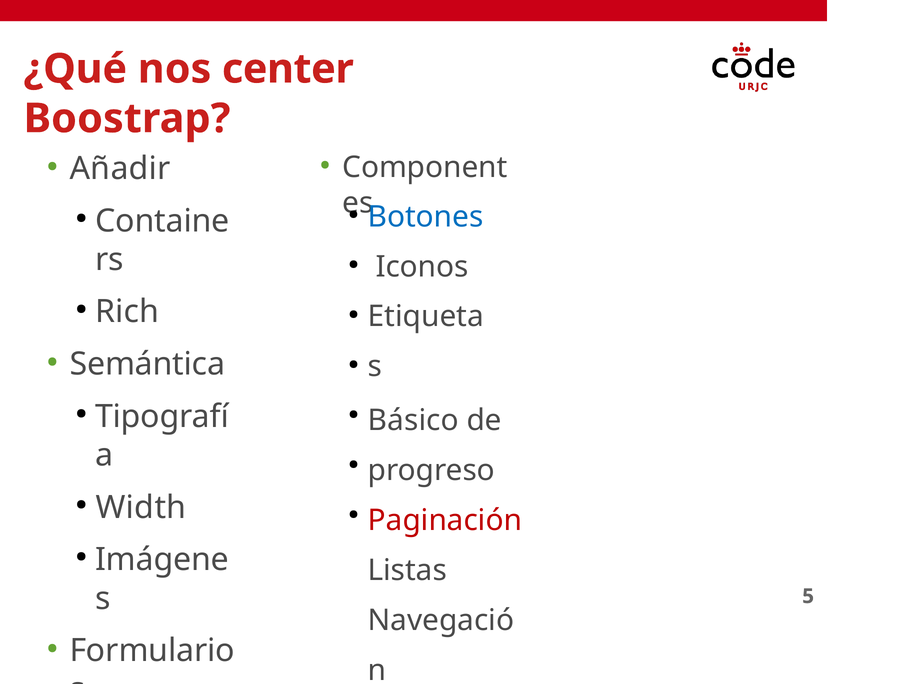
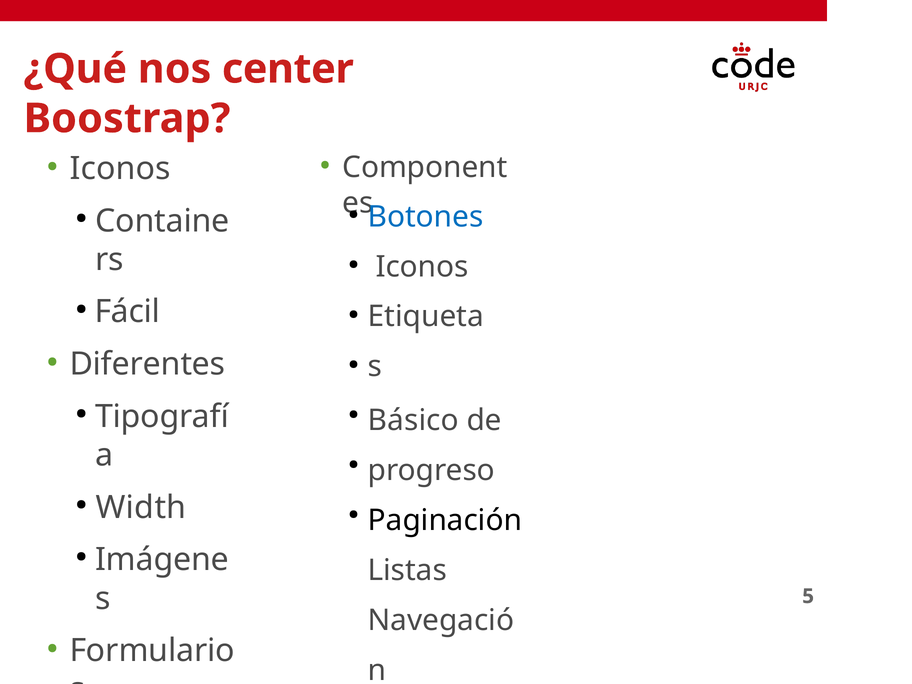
Añadir at (120, 169): Añadir -> Iconos
Rich: Rich -> Fácil
Semántica: Semántica -> Diferentes
Paginación colour: red -> black
